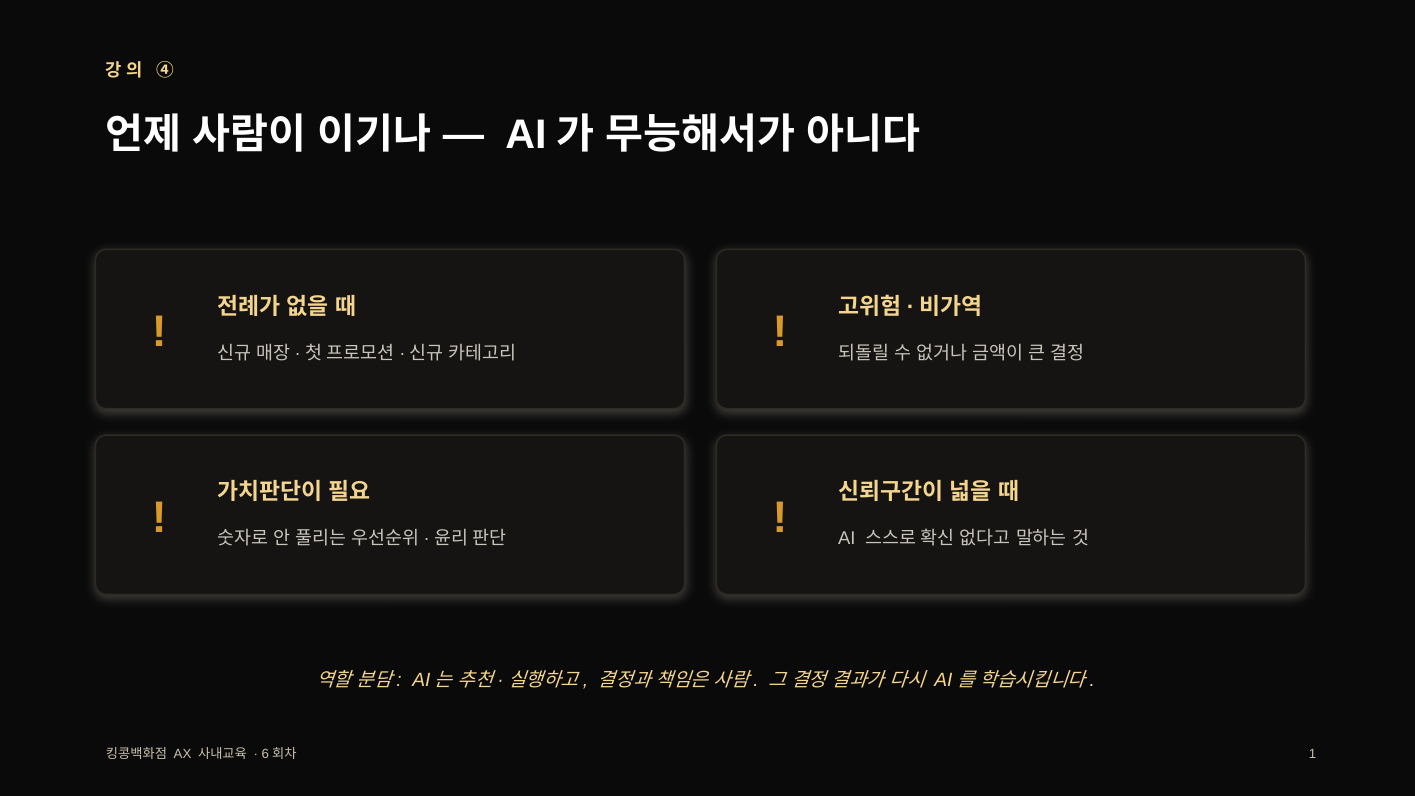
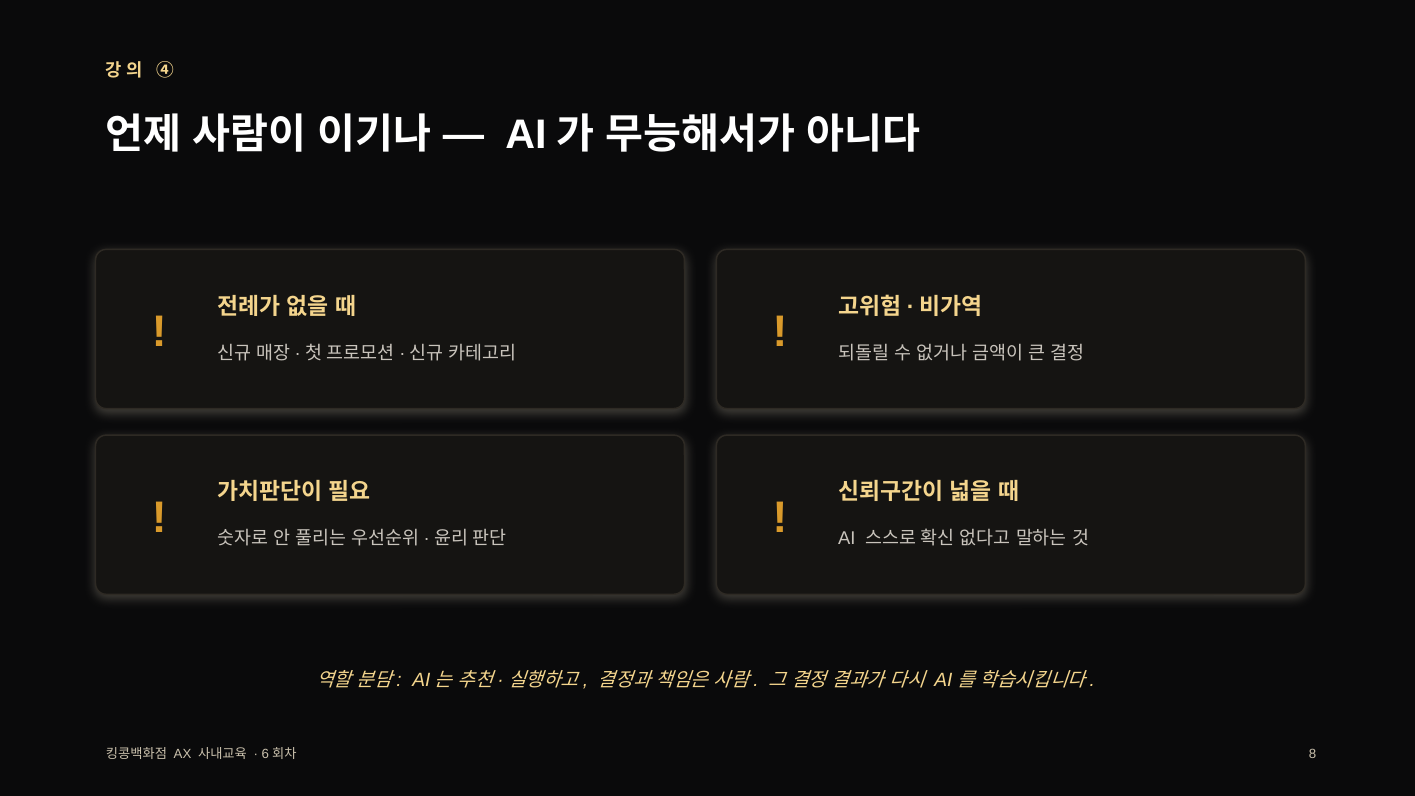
1: 1 -> 8
